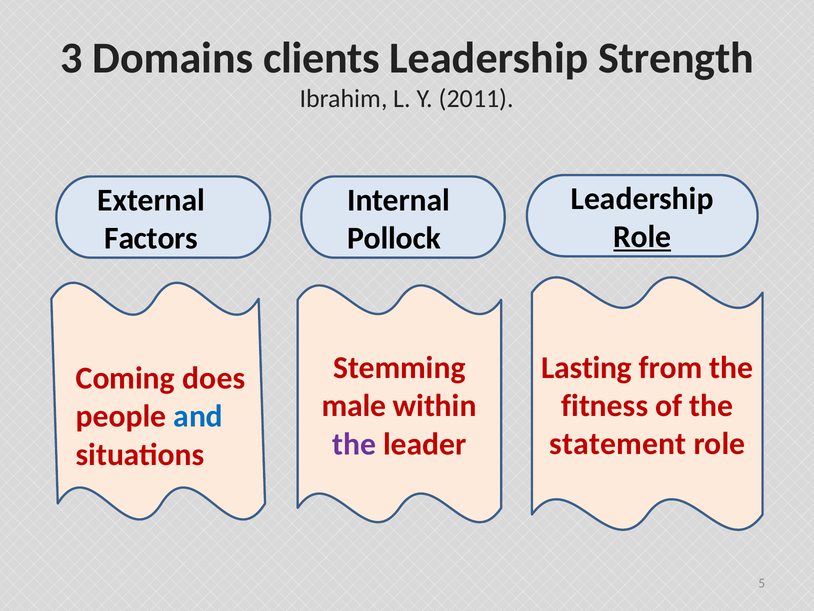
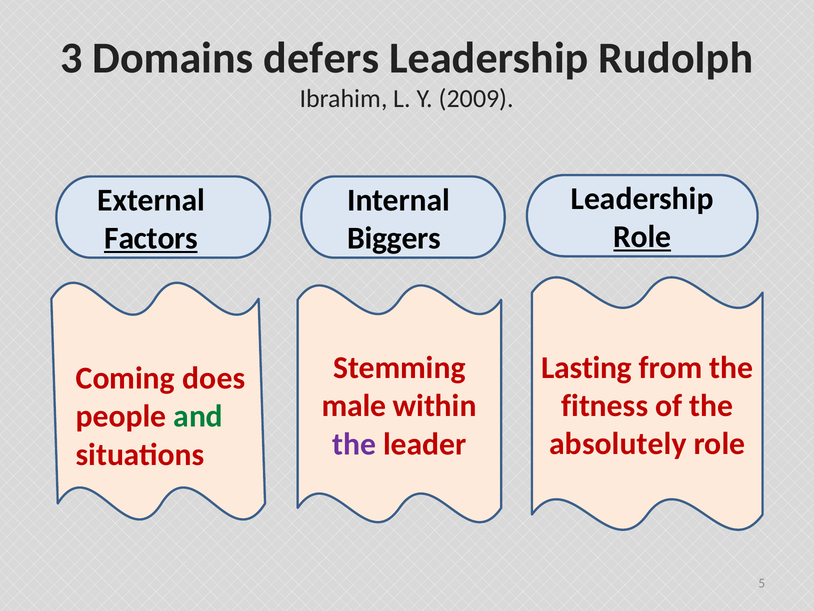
clients: clients -> defers
Strength: Strength -> Rudolph
2011: 2011 -> 2009
Factors underline: none -> present
Pollock: Pollock -> Biggers
and colour: blue -> green
statement: statement -> absolutely
